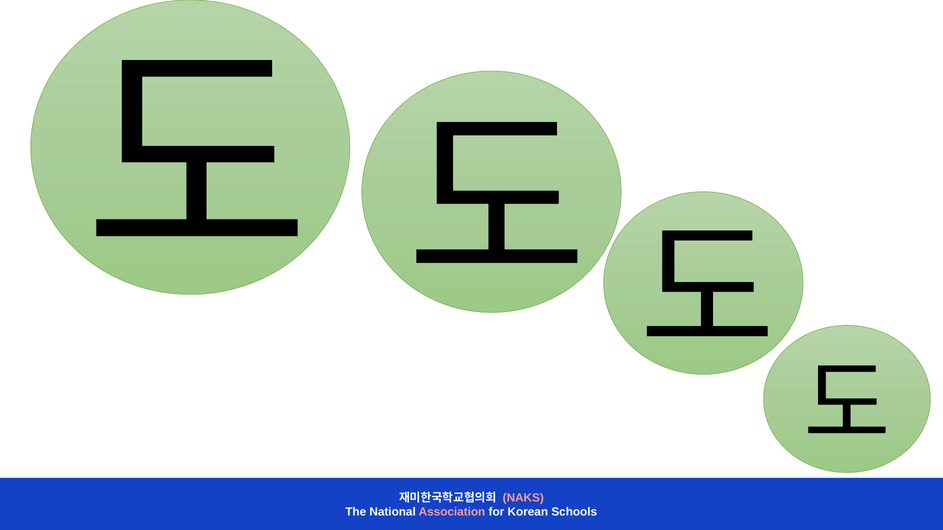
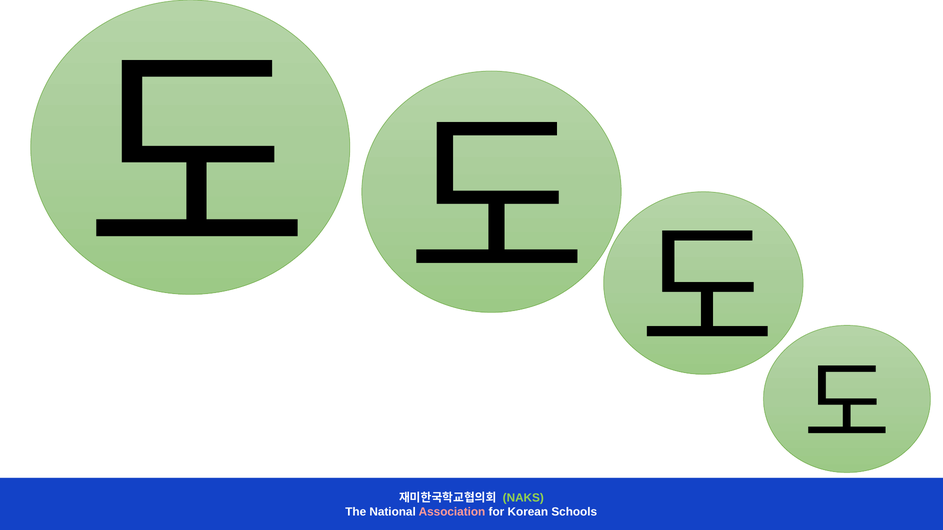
NAKS colour: pink -> light green
